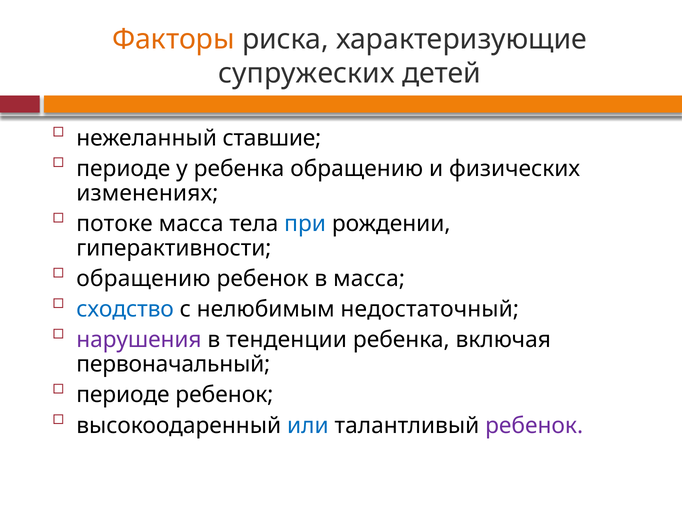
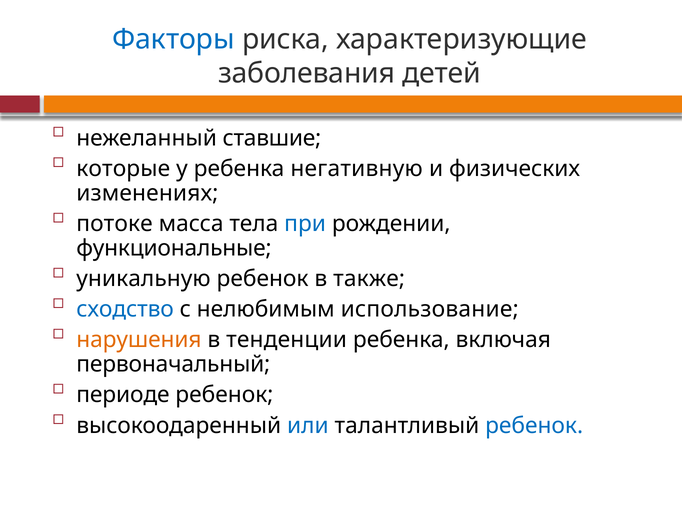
Факторы colour: orange -> blue
супружеских: супружеских -> заболевания
периоде at (123, 168): периоде -> которые
ребенка обращению: обращению -> негативную
гиперактивности: гиперактивности -> функциональные
обращению at (143, 279): обращению -> уникальную
в масса: масса -> также
недостаточный: недостаточный -> использование
нарушения colour: purple -> orange
ребенок at (534, 425) colour: purple -> blue
